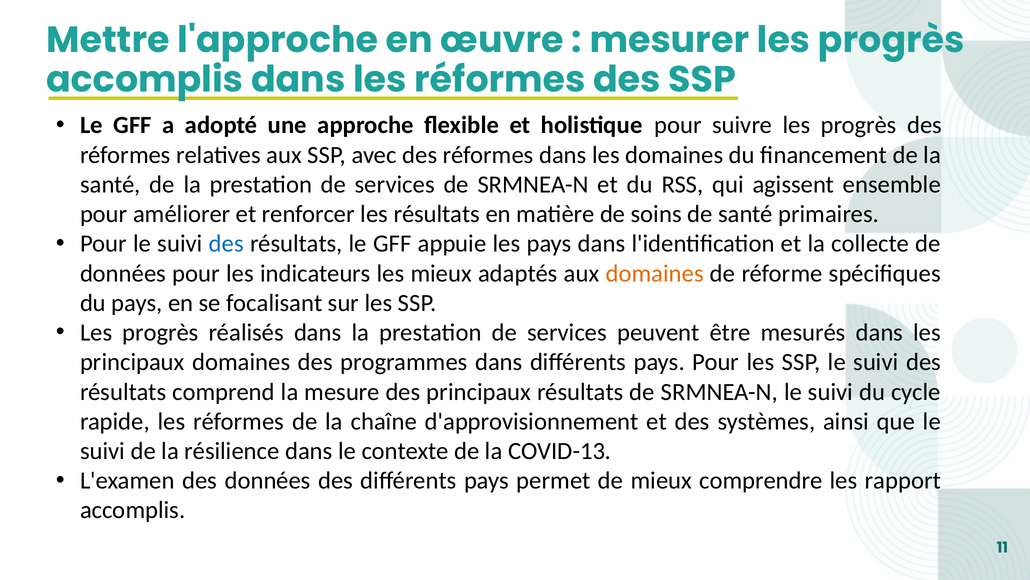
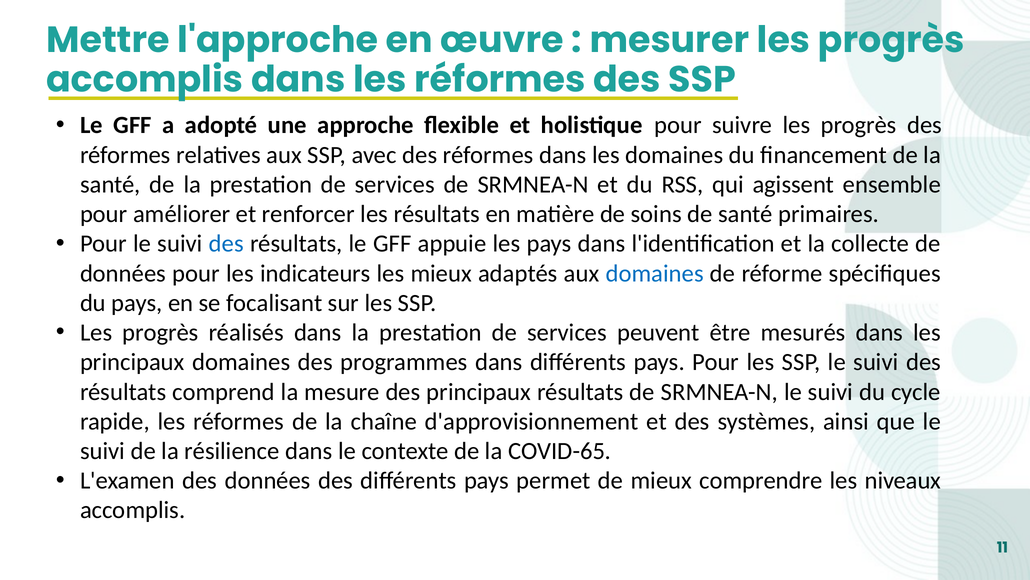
domaines at (655, 273) colour: orange -> blue
COVID-13: COVID-13 -> COVID-65
rapport: rapport -> niveaux
